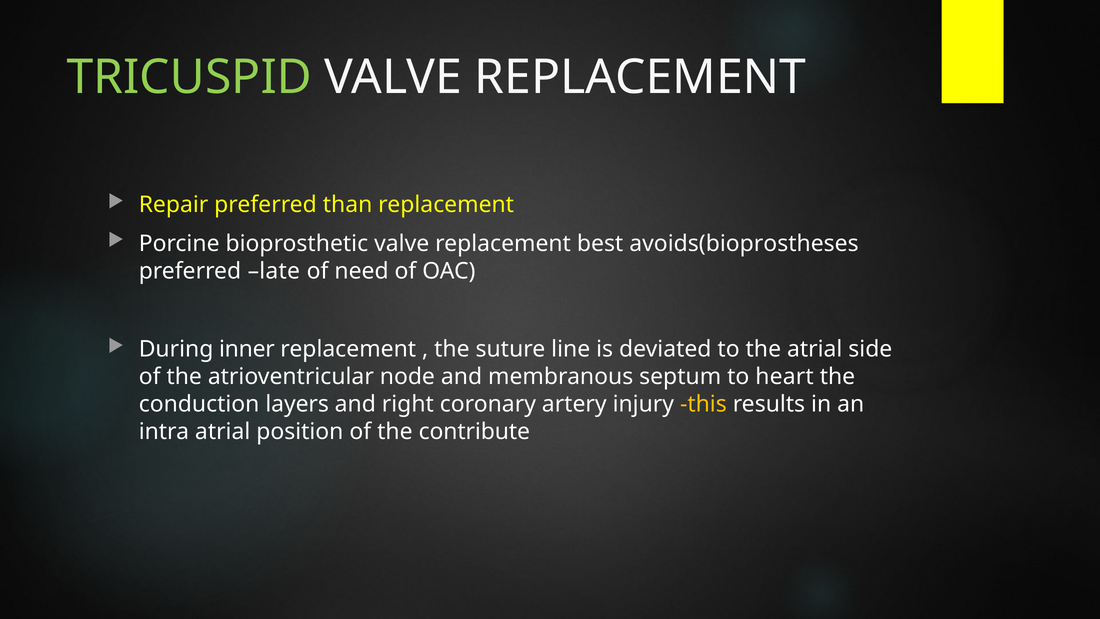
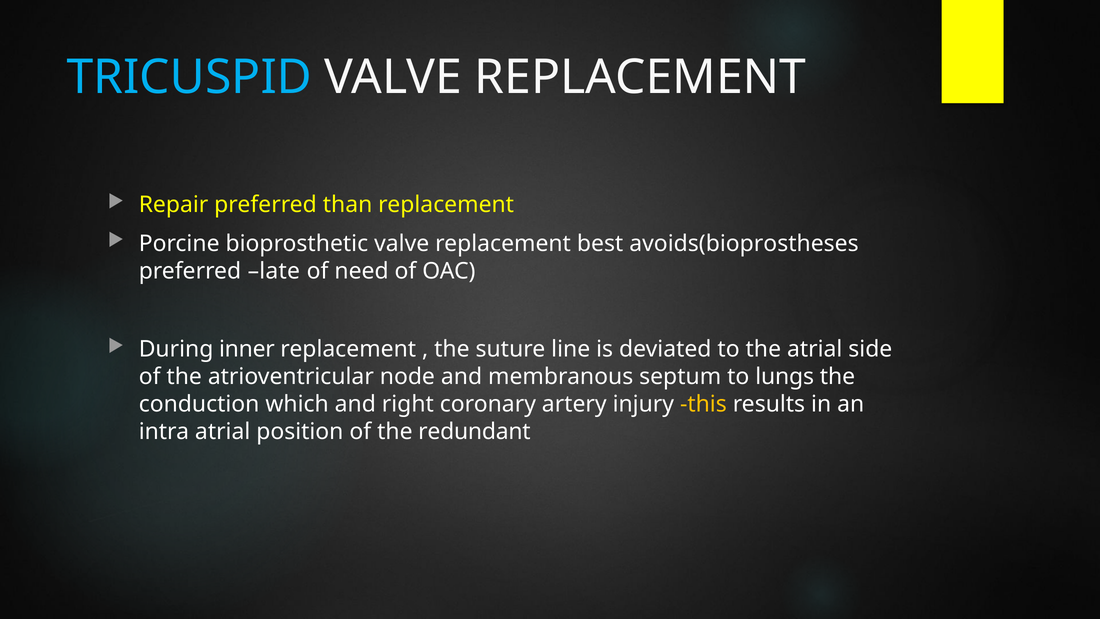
TRICUSPID colour: light green -> light blue
heart: heart -> lungs
layers: layers -> which
contribute: contribute -> redundant
